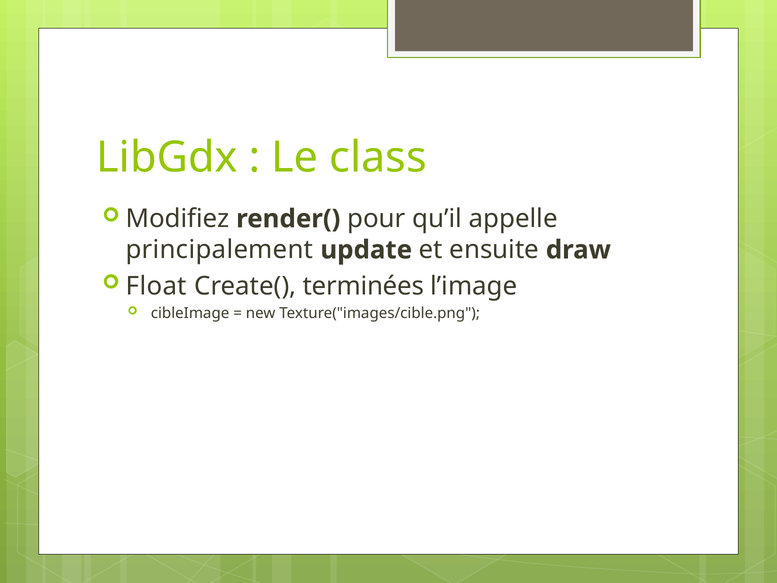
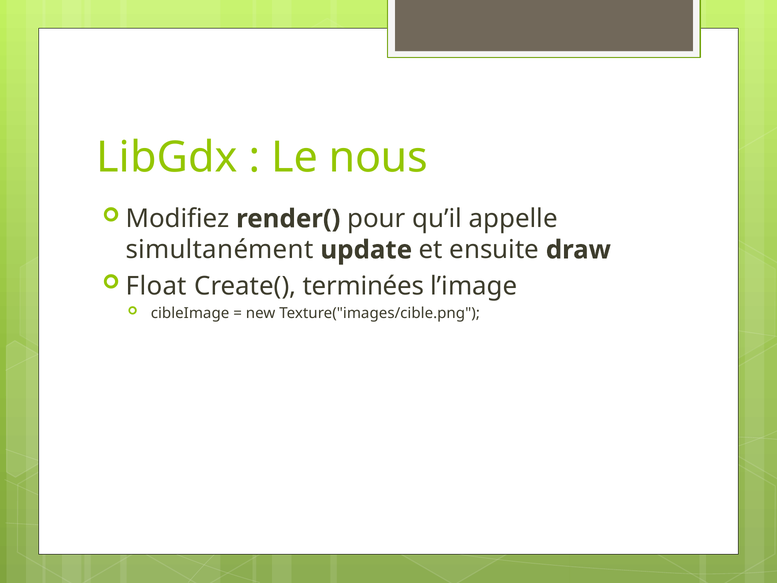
class: class -> nous
principalement: principalement -> simultanément
